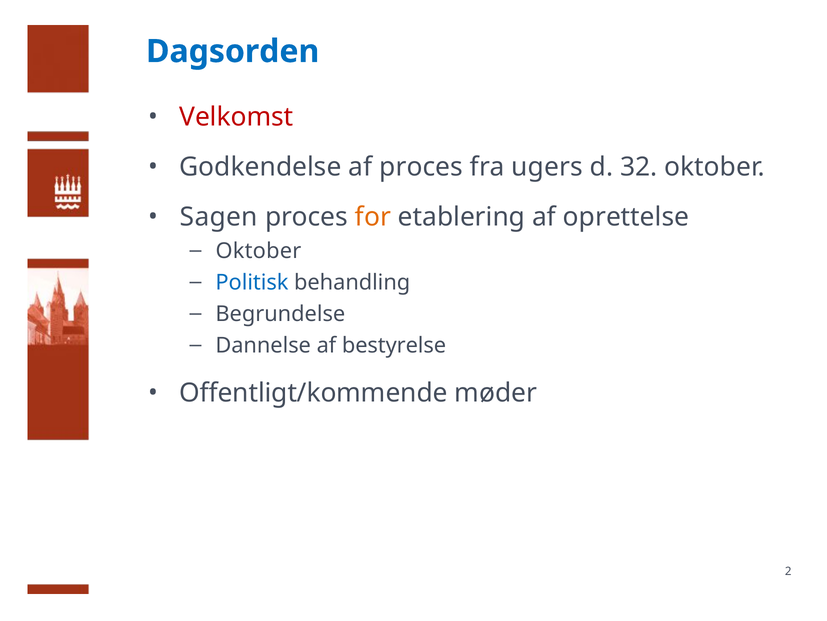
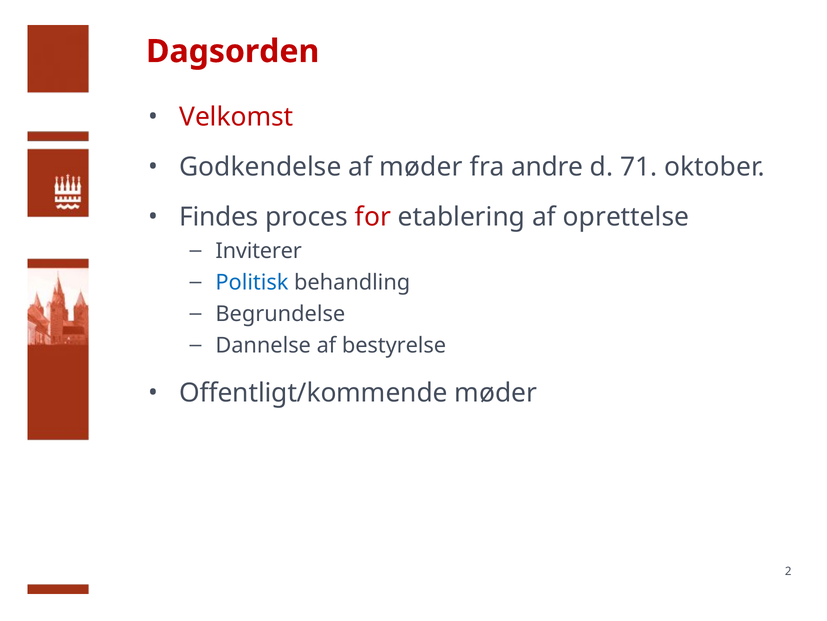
Dagsorden colour: blue -> red
af proces: proces -> møder
ugers: ugers -> andre
32: 32 -> 71
Sagen: Sagen -> Findes
for colour: orange -> red
Oktober at (258, 251): Oktober -> Inviterer
